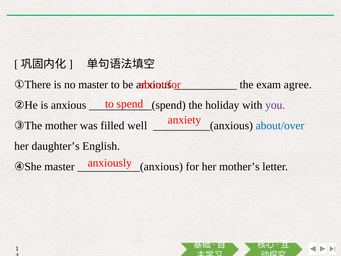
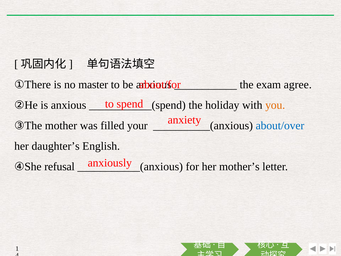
you colour: purple -> orange
well: well -> your
④She master: master -> refusal
